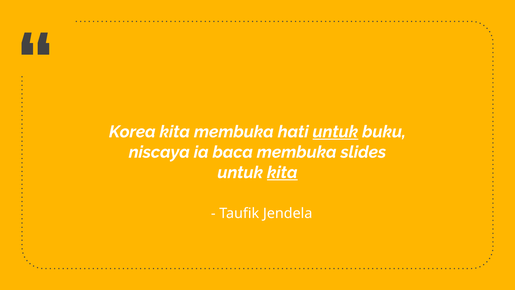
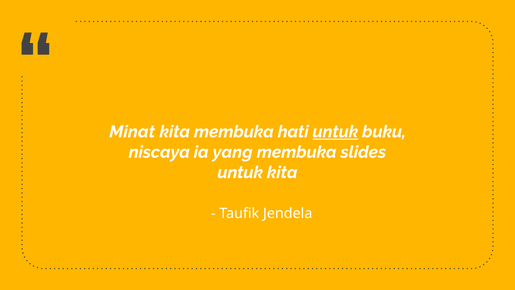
Korea: Korea -> Minat
baca: baca -> yang
kita at (282, 172) underline: present -> none
